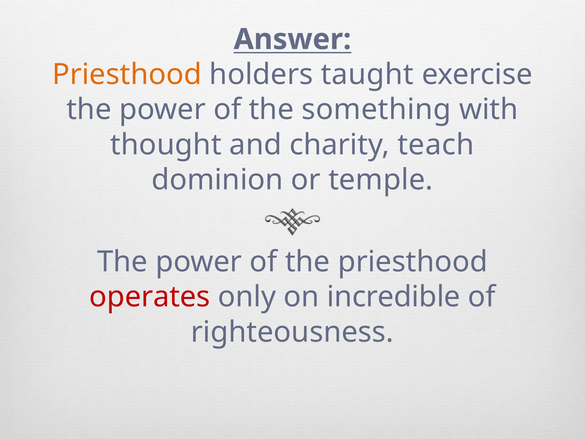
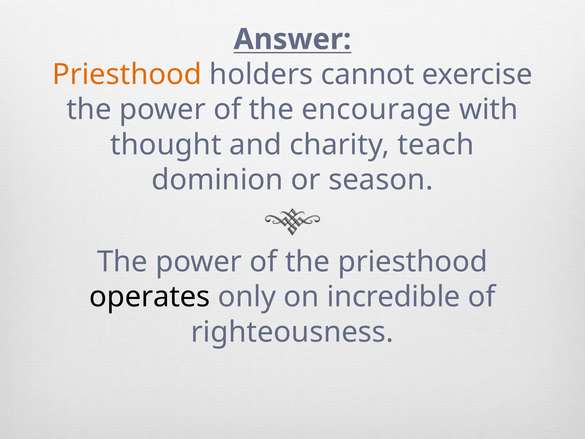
taught: taught -> cannot
something: something -> encourage
temple: temple -> season
operates colour: red -> black
